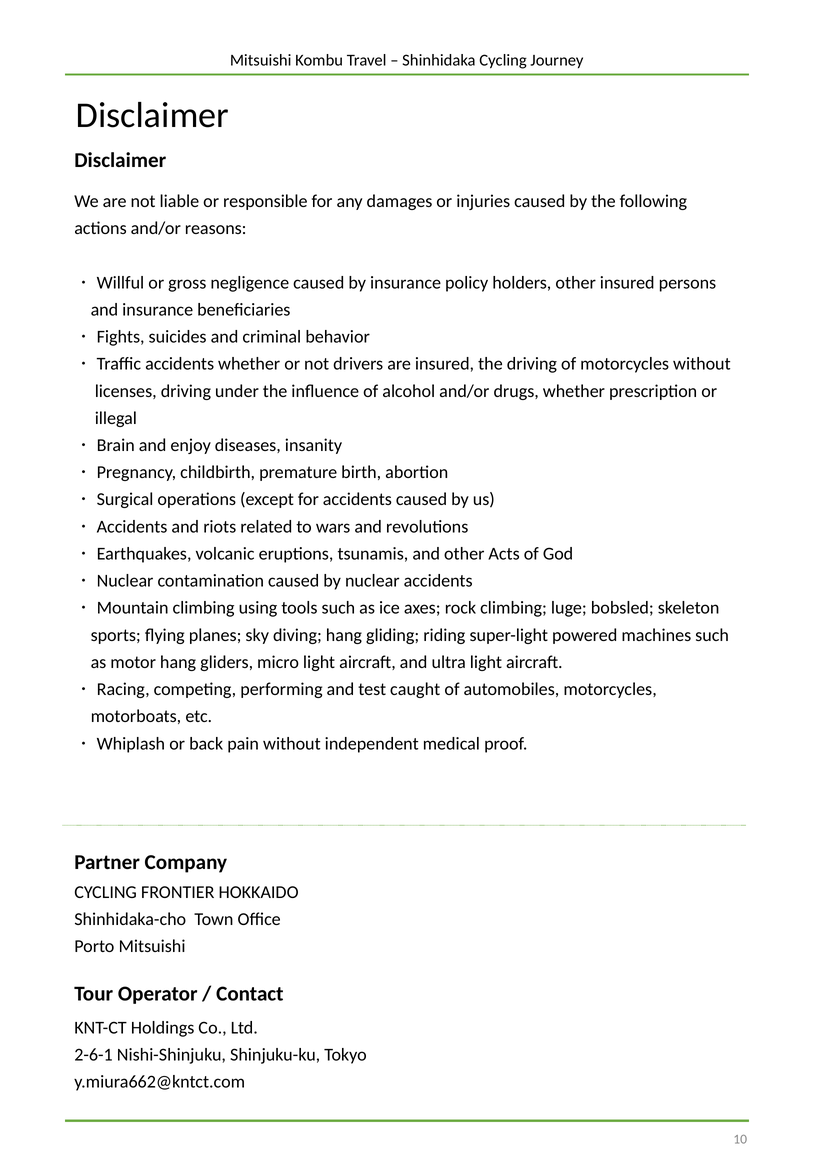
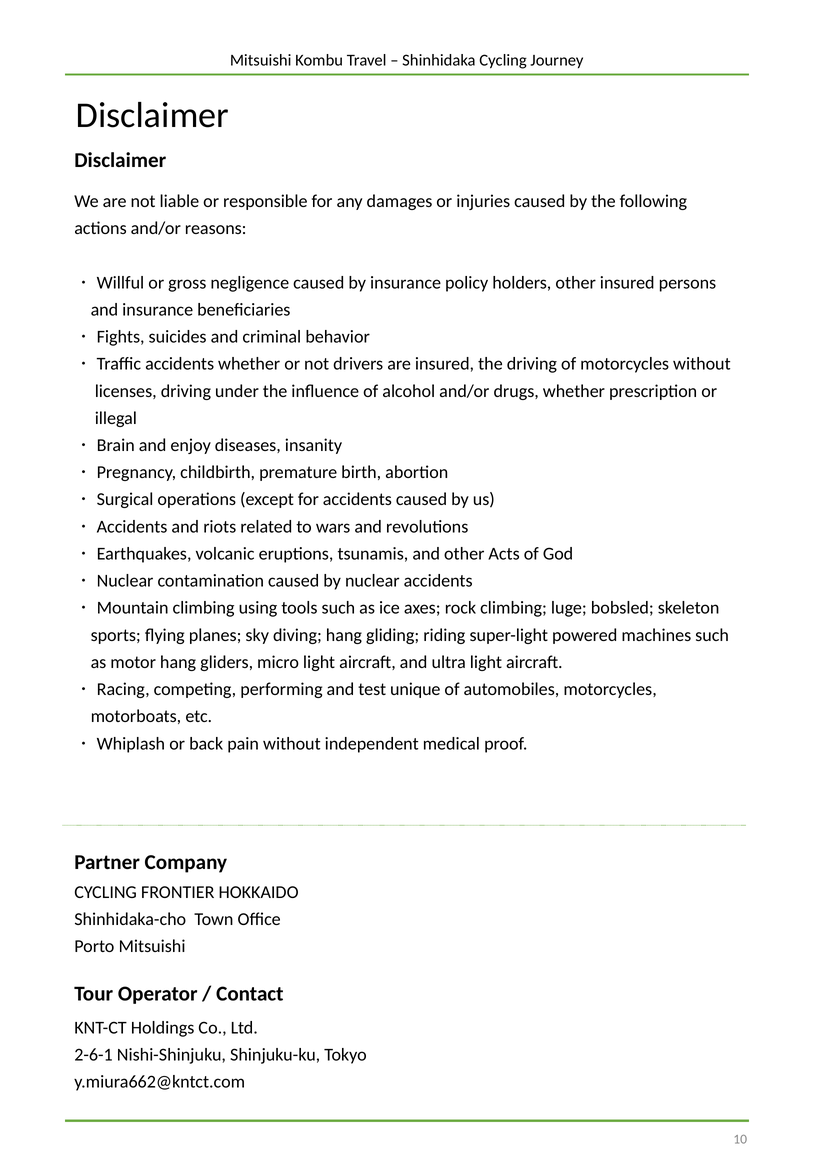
caught: caught -> unique
